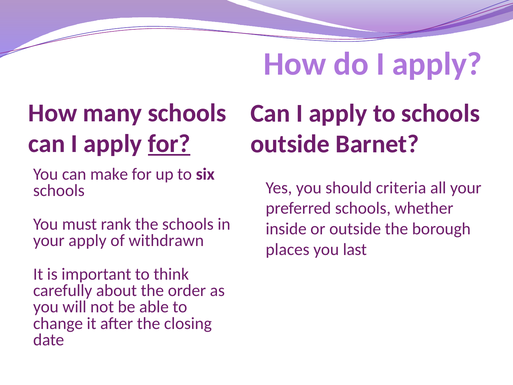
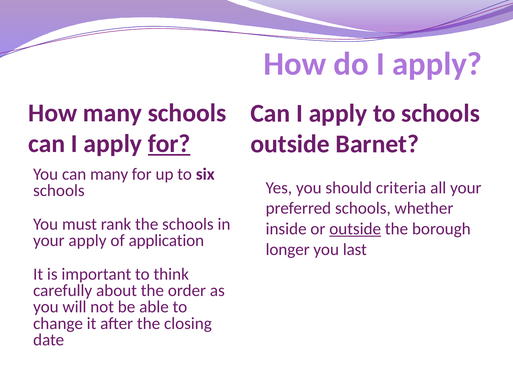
can make: make -> many
outside at (355, 229) underline: none -> present
withdrawn: withdrawn -> application
places: places -> longer
